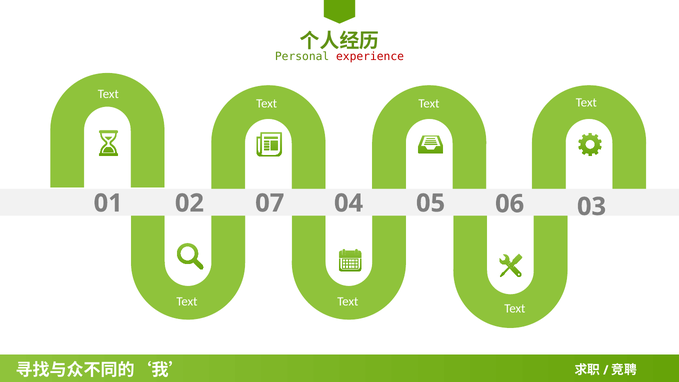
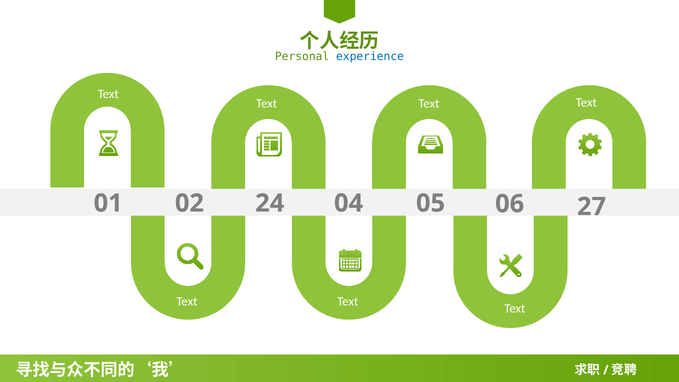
experience colour: red -> blue
07: 07 -> 24
03: 03 -> 27
